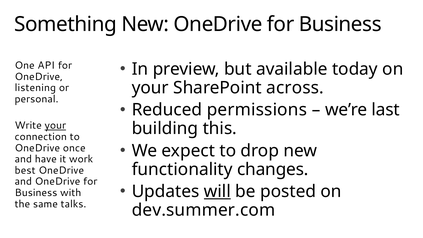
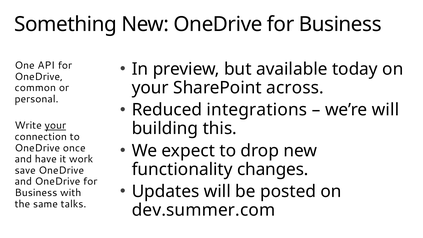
listening: listening -> common
permissions: permissions -> integrations
we’re last: last -> will
best: best -> save
will at (217, 191) underline: present -> none
